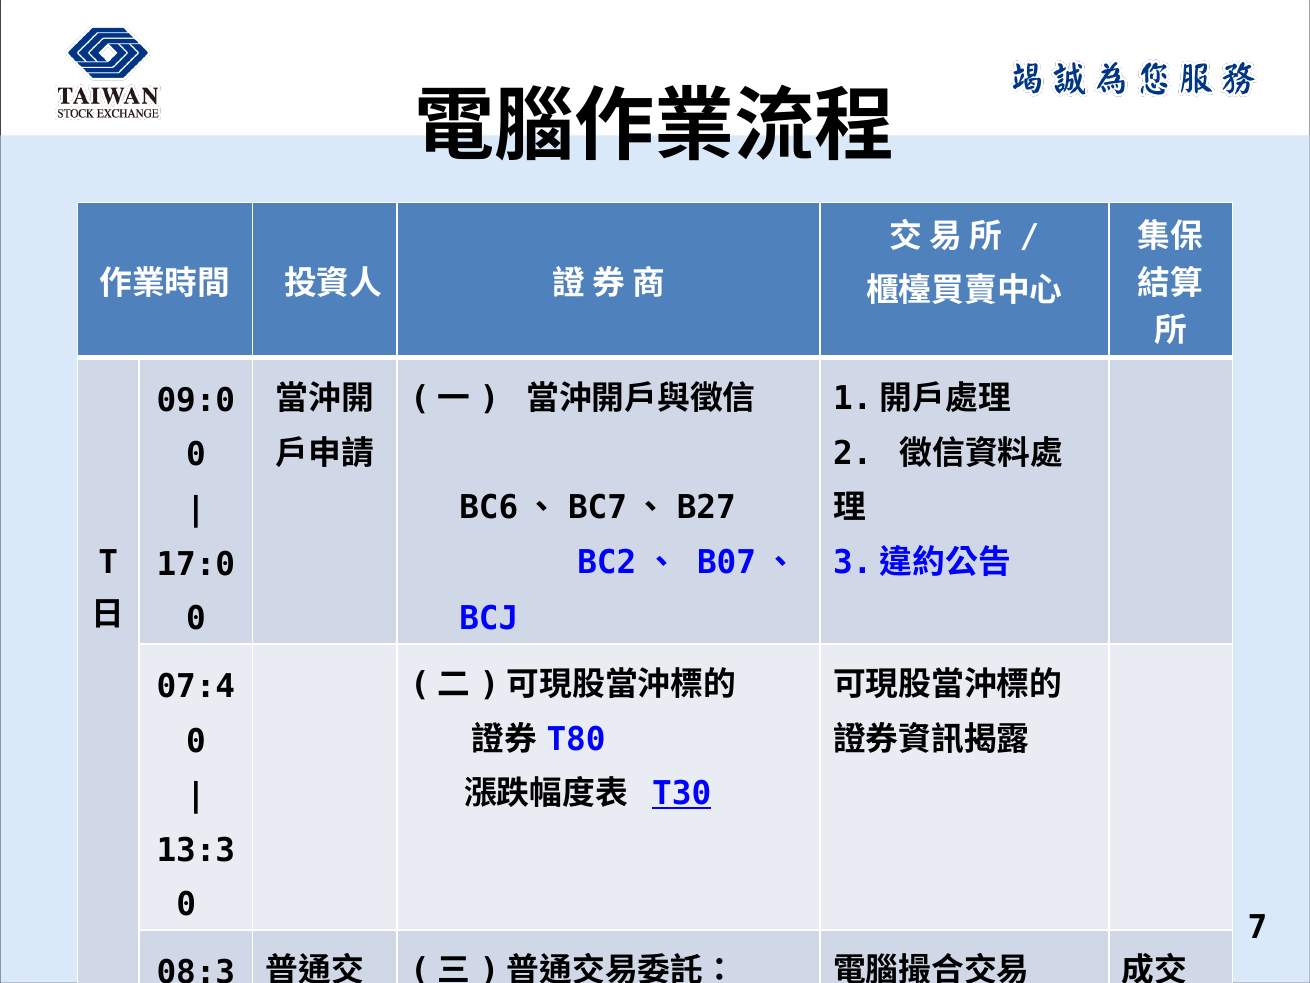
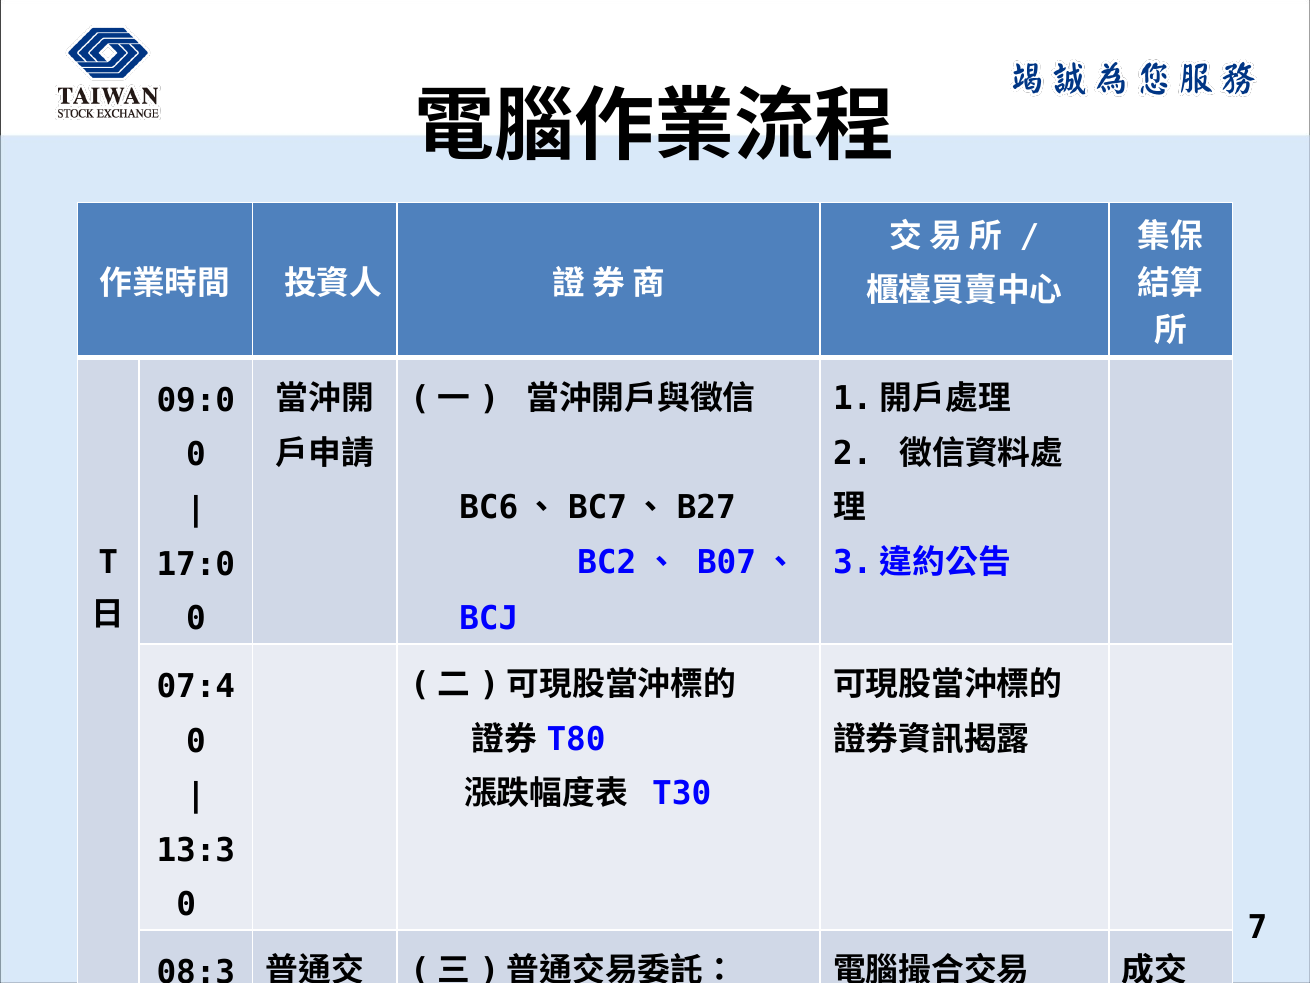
T30 underline: present -> none
